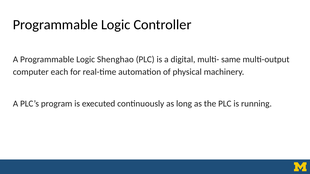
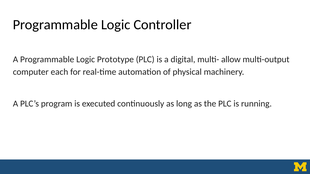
Shenghao: Shenghao -> Prototype
same: same -> allow
